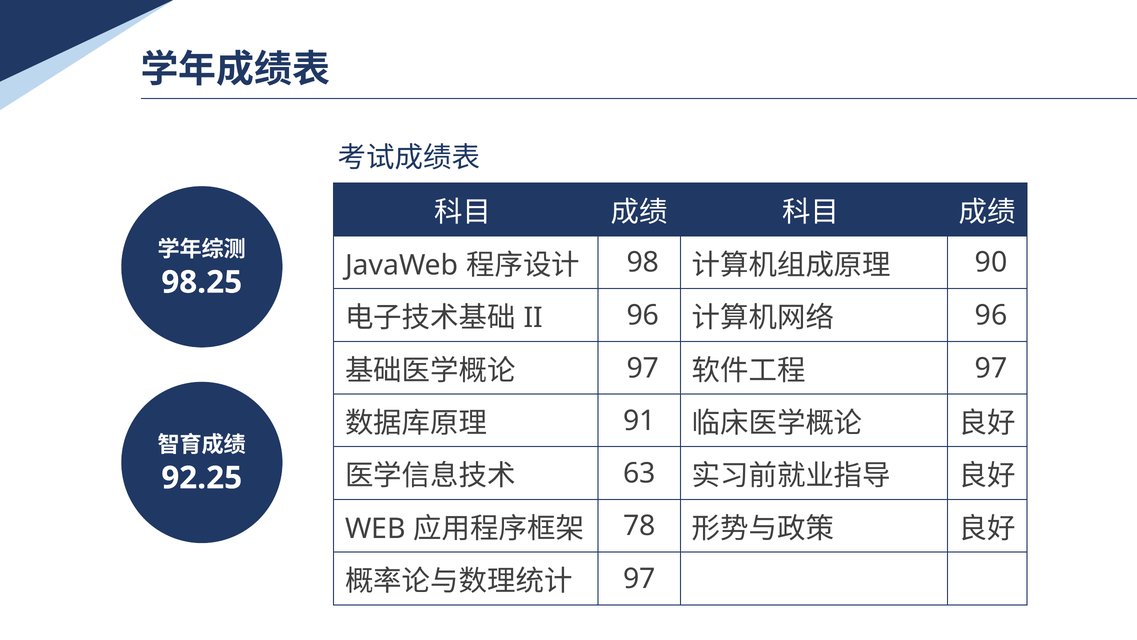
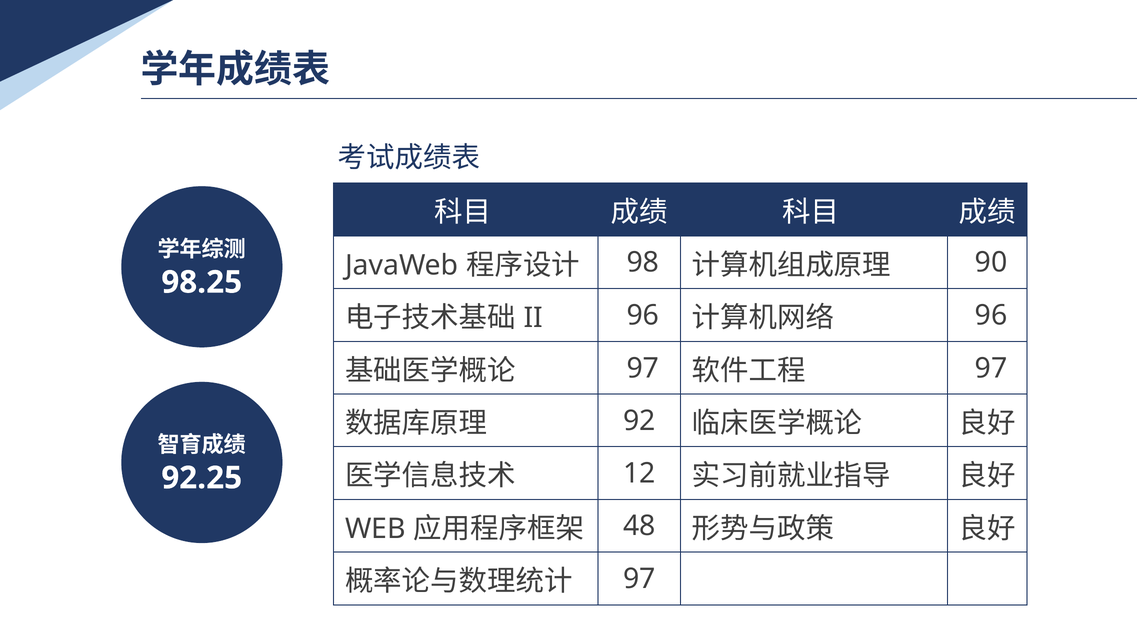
91: 91 -> 92
63: 63 -> 12
78: 78 -> 48
